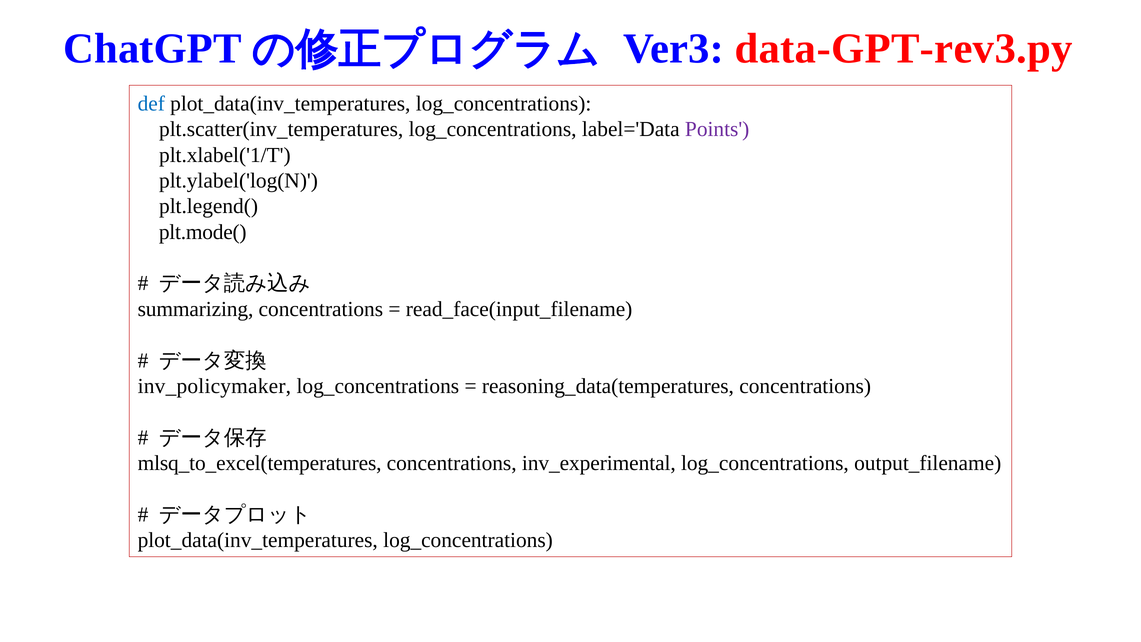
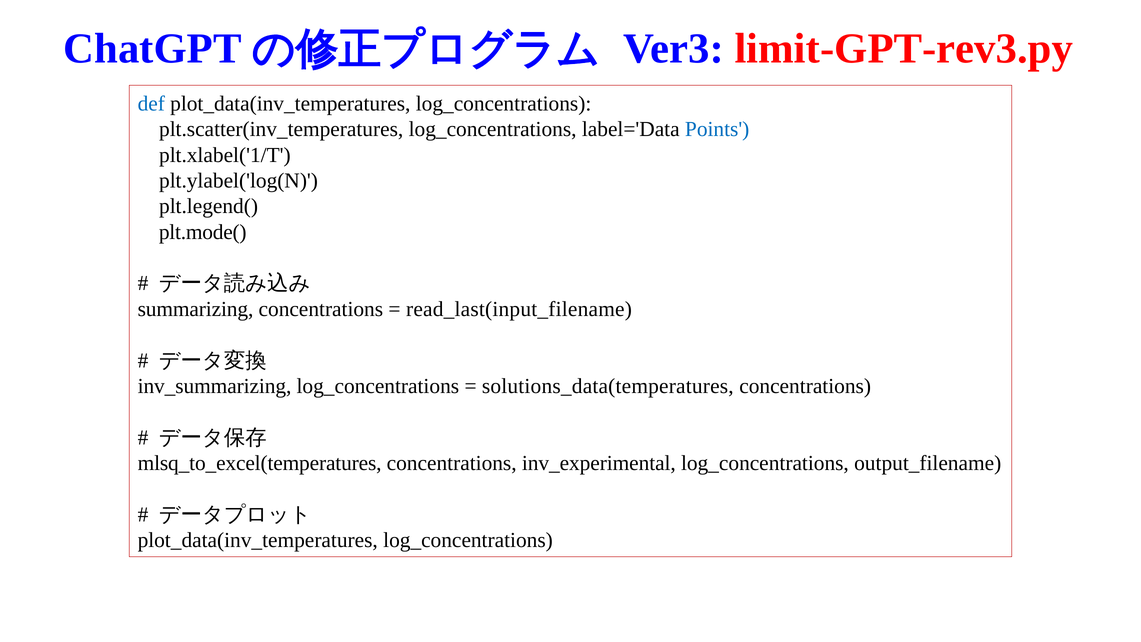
data-GPT-rev3.py: data-GPT-rev3.py -> limit-GPT-rev3.py
Points colour: purple -> blue
read_face(input_filename: read_face(input_filename -> read_last(input_filename
inv_policymaker: inv_policymaker -> inv_summarizing
reasoning_data(temperatures: reasoning_data(temperatures -> solutions_data(temperatures
